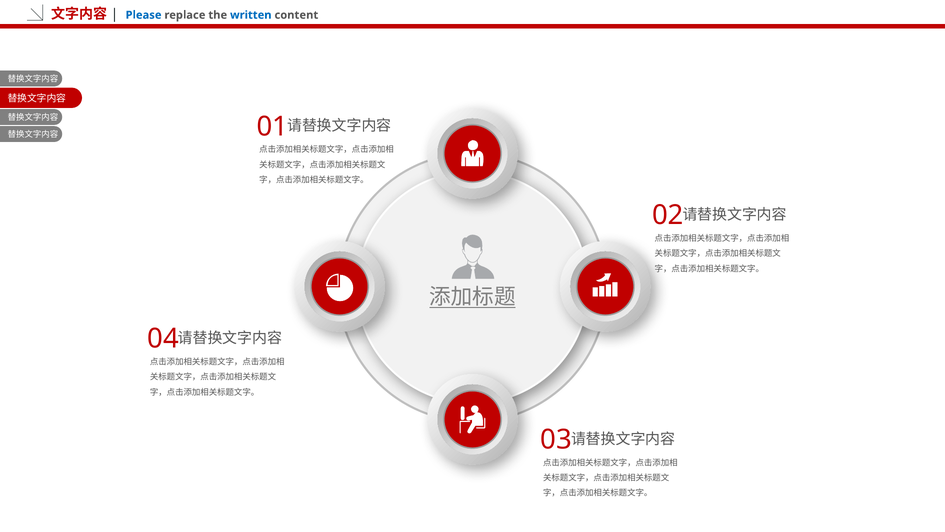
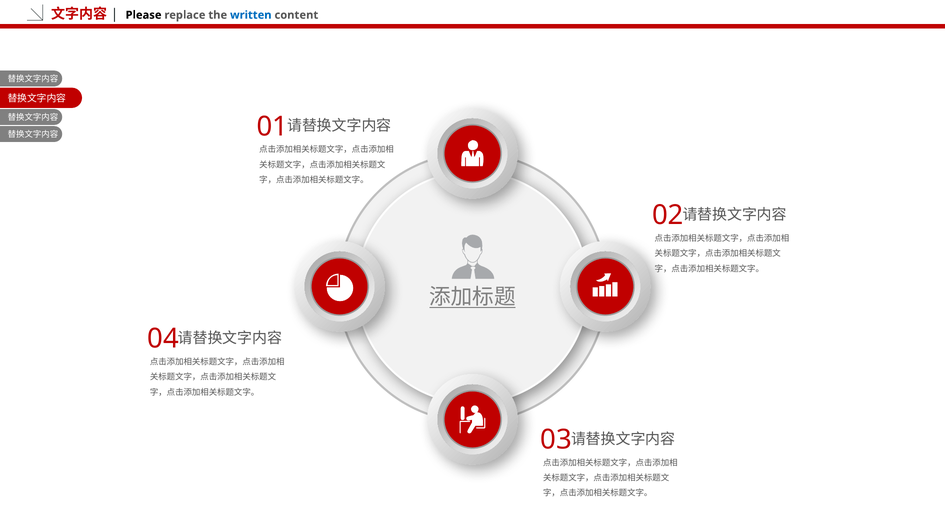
Please colour: blue -> black
